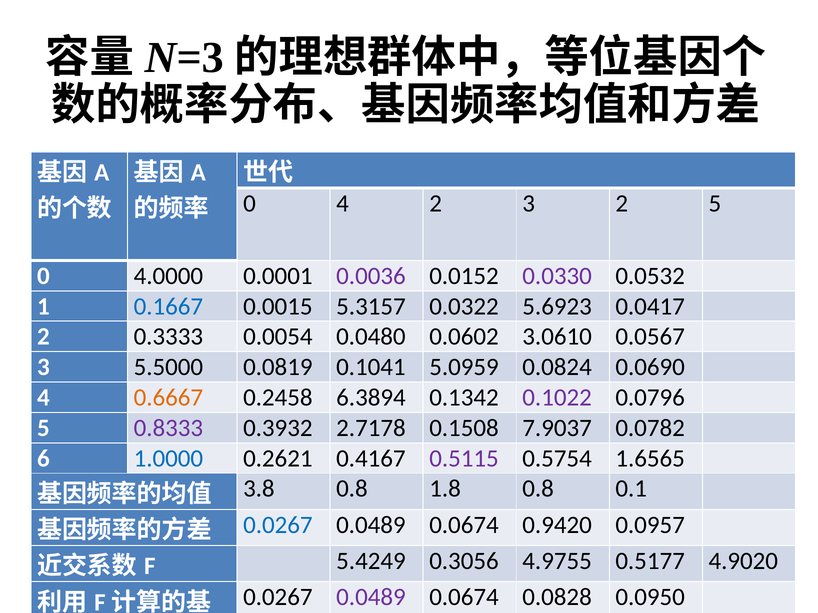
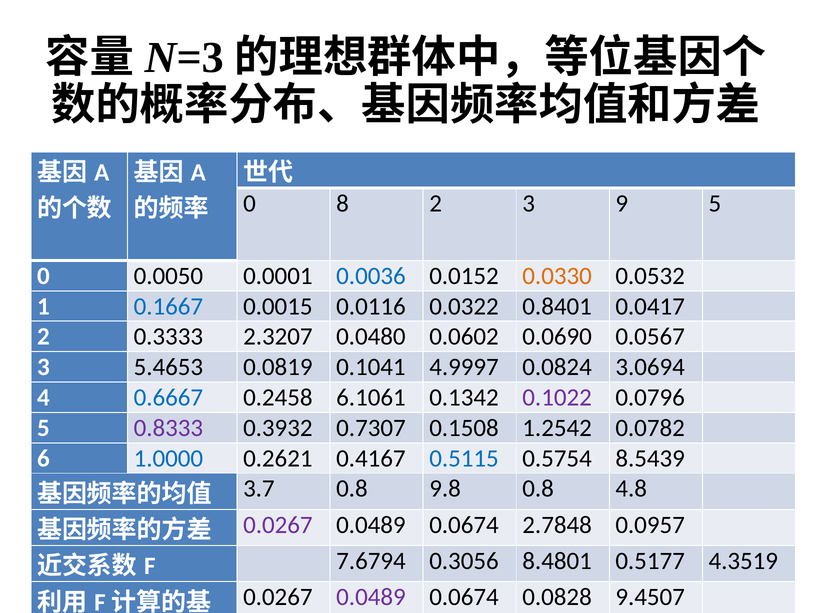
0 4: 4 -> 8
3 2: 2 -> 9
4.0000: 4.0000 -> 0.0050
0.0036 colour: purple -> blue
0.0330 colour: purple -> orange
5.3157: 5.3157 -> 0.0116
5.6923: 5.6923 -> 0.8401
0.0054: 0.0054 -> 2.3207
3.0610: 3.0610 -> 0.0690
5.5000: 5.5000 -> 5.4653
5.0959: 5.0959 -> 4.9997
0.0690: 0.0690 -> 3.0694
0.6667 colour: orange -> blue
6.3894: 6.3894 -> 6.1061
2.7178: 2.7178 -> 0.7307
7.9037: 7.9037 -> 1.2542
0.5115 colour: purple -> blue
1.6565: 1.6565 -> 8.5439
3.8: 3.8 -> 3.7
1.8: 1.8 -> 9.8
0.1: 0.1 -> 4.8
0.0267 at (278, 525) colour: blue -> purple
0.9420: 0.9420 -> 2.7848
5.4249: 5.4249 -> 7.6794
4.9755: 4.9755 -> 8.4801
4.9020: 4.9020 -> 4.3519
0.0950: 0.0950 -> 9.4507
